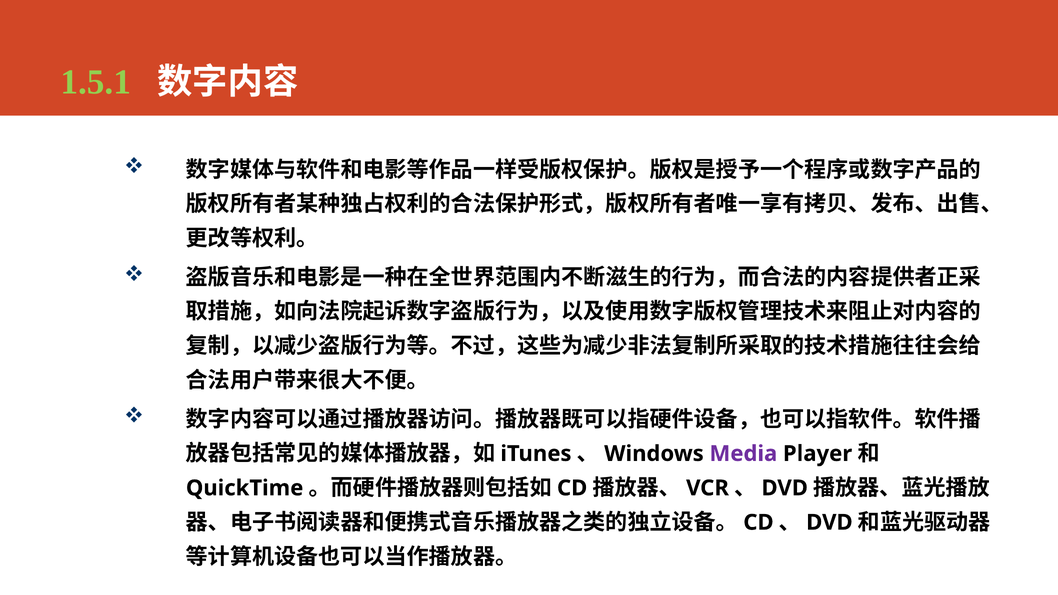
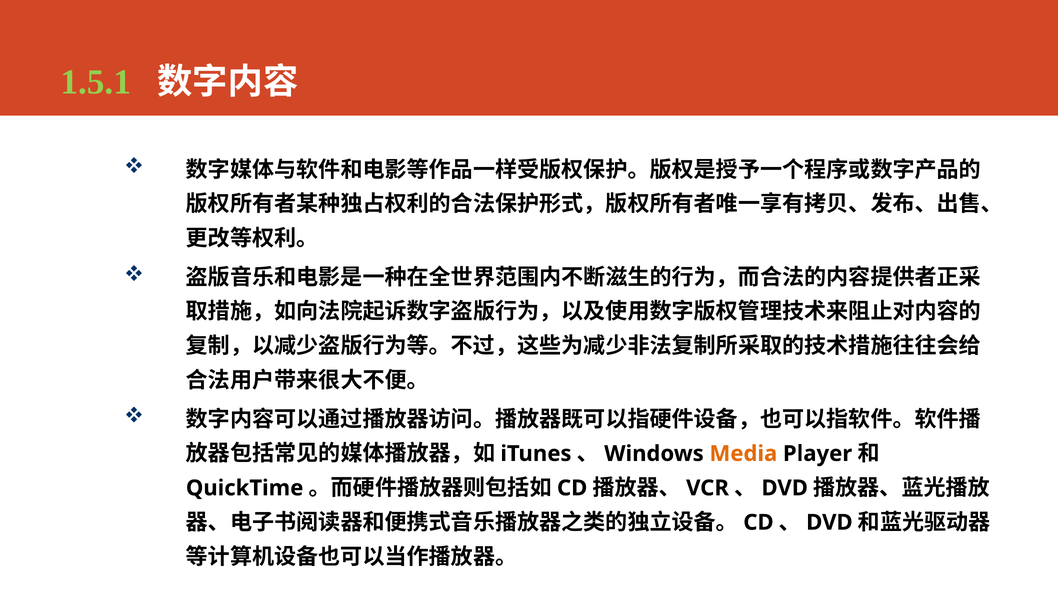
Media colour: purple -> orange
